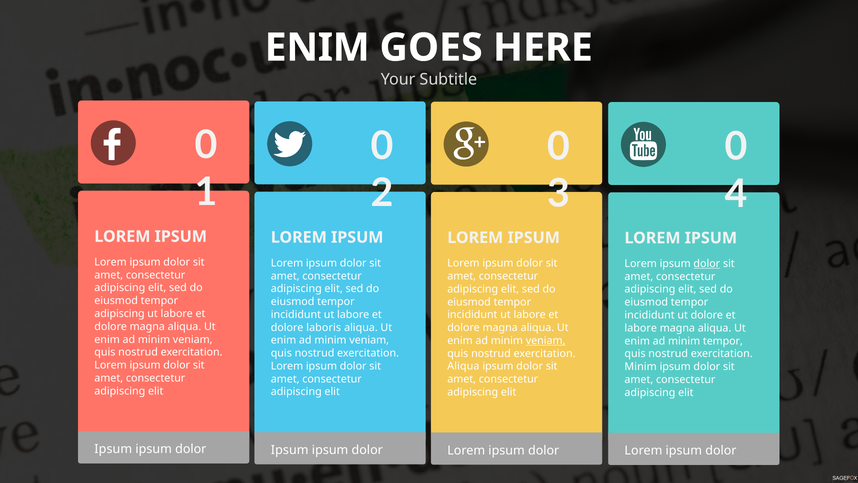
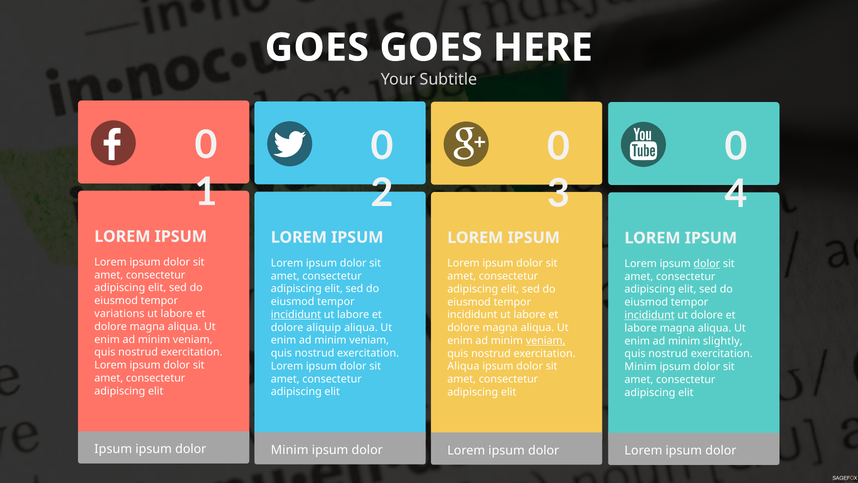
ENIM at (317, 48): ENIM -> GOES
adipiscing at (120, 313): adipiscing -> variations
incididunt at (296, 314) underline: none -> present
incididunt at (650, 315) underline: none -> present
laboris: laboris -> aliquip
minim tempor: tempor -> slightly
Ipsum at (290, 450): Ipsum -> Minim
